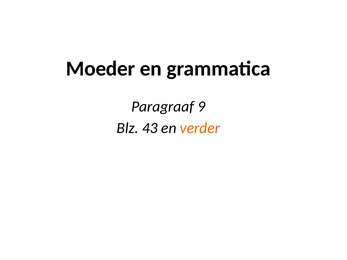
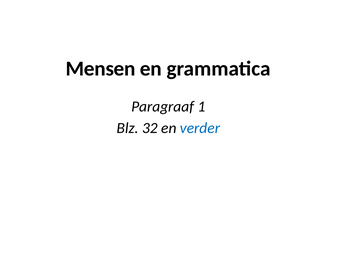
Moeder: Moeder -> Mensen
9: 9 -> 1
43: 43 -> 32
verder colour: orange -> blue
